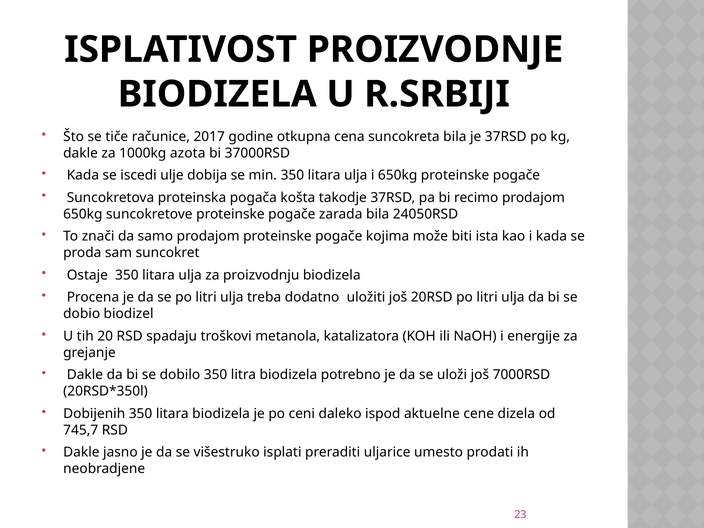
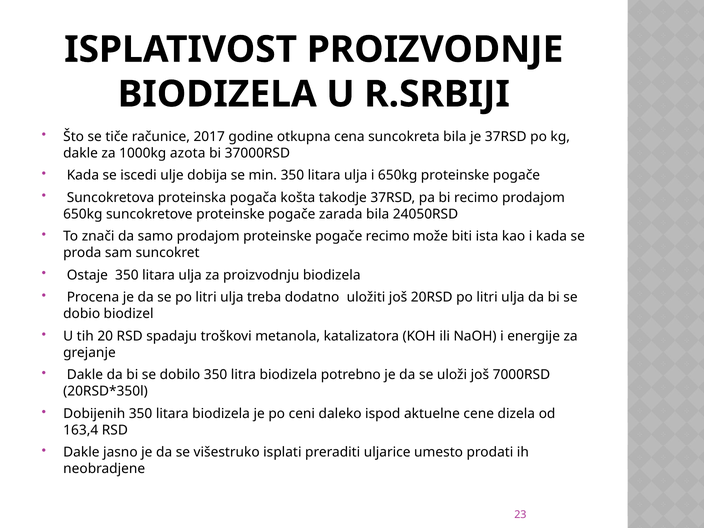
pogače kojima: kojima -> recimo
745,7: 745,7 -> 163,4
